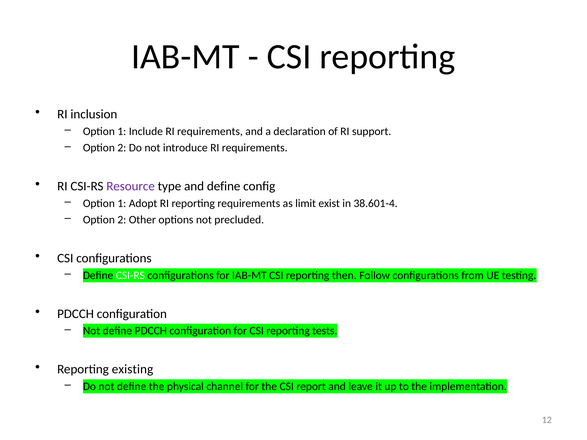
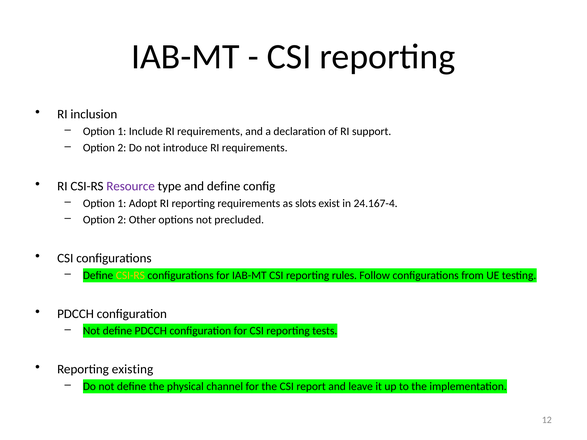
limit: limit -> slots
38.601-4: 38.601-4 -> 24.167-4
CSI-RS at (130, 276) colour: white -> yellow
then: then -> rules
